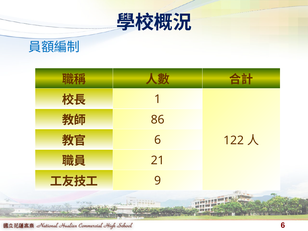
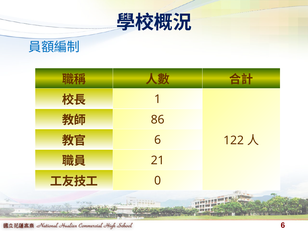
9: 9 -> 0
